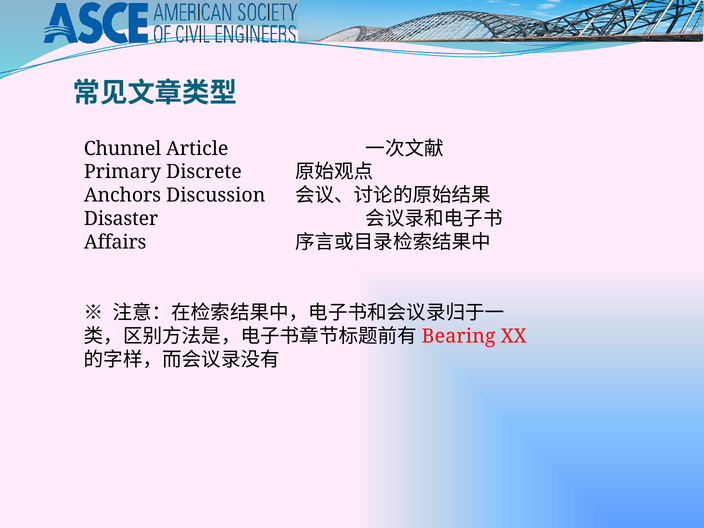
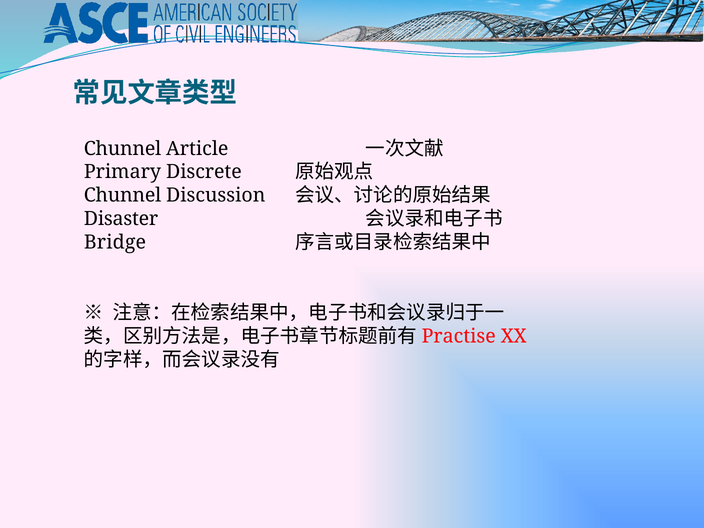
Anchors at (122, 196): Anchors -> Chunnel
Affairs: Affairs -> Bridge
Bearing: Bearing -> Practise
